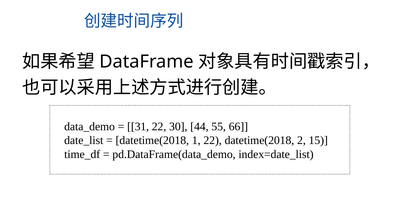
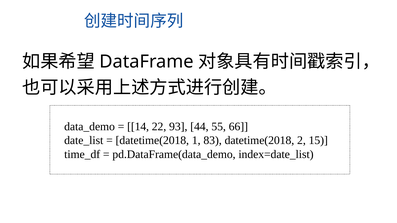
31: 31 -> 14
30: 30 -> 93
1 22: 22 -> 83
